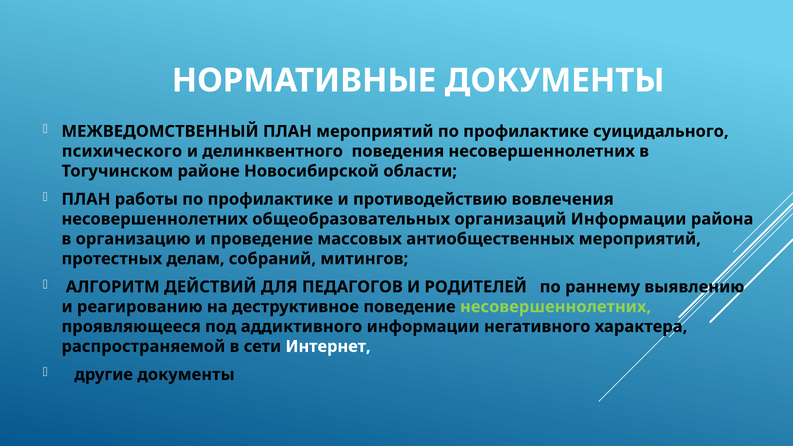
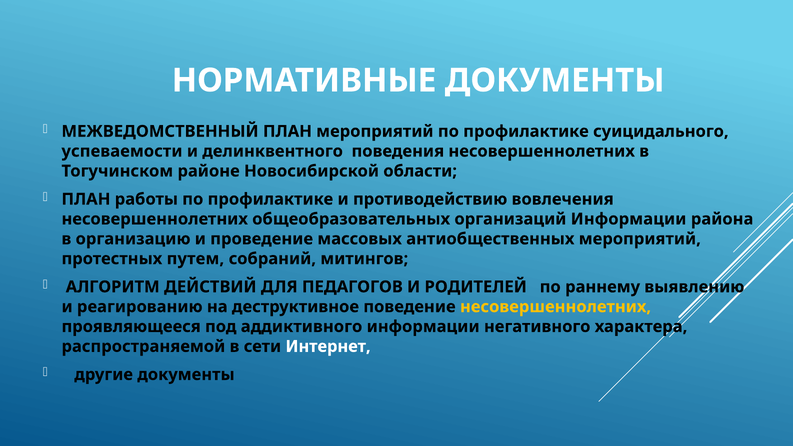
психического: психического -> успеваемости
делам: делам -> путем
несовершеннолетних at (556, 307) colour: light green -> yellow
